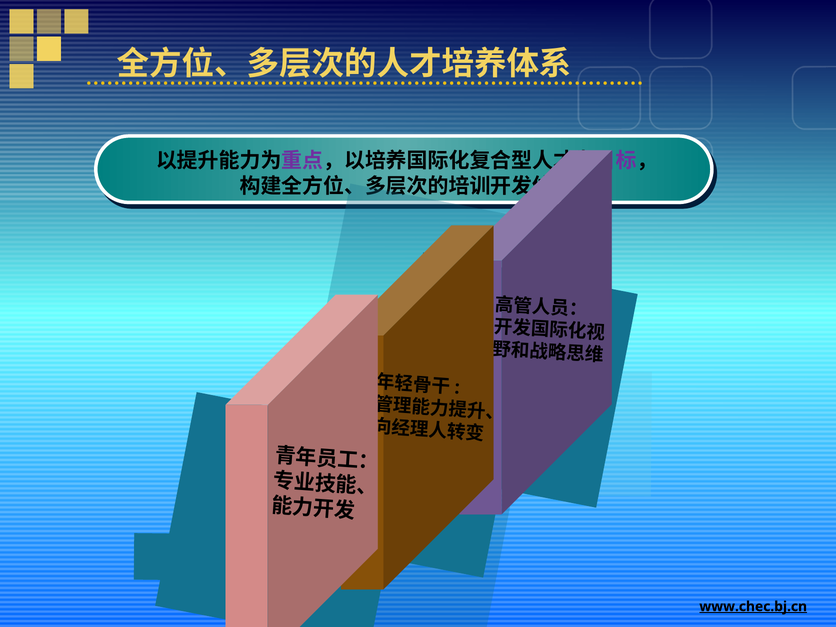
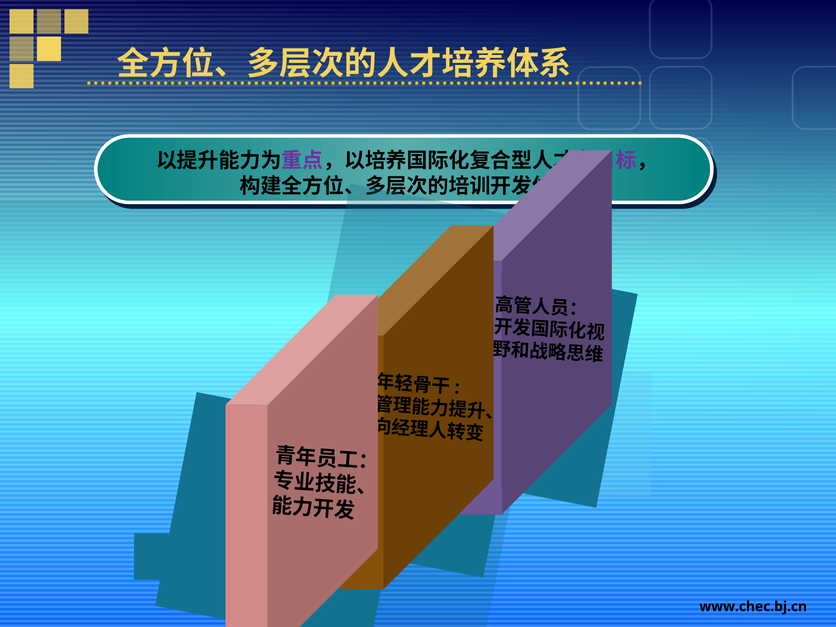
www.chec.bj.cn underline: present -> none
